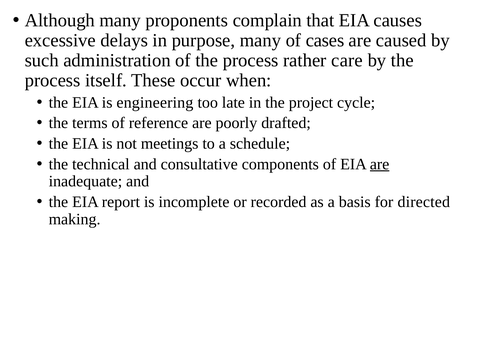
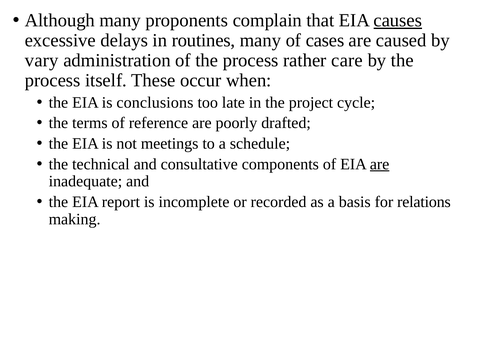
causes underline: none -> present
purpose: purpose -> routines
such: such -> vary
engineering: engineering -> conclusions
directed: directed -> relations
